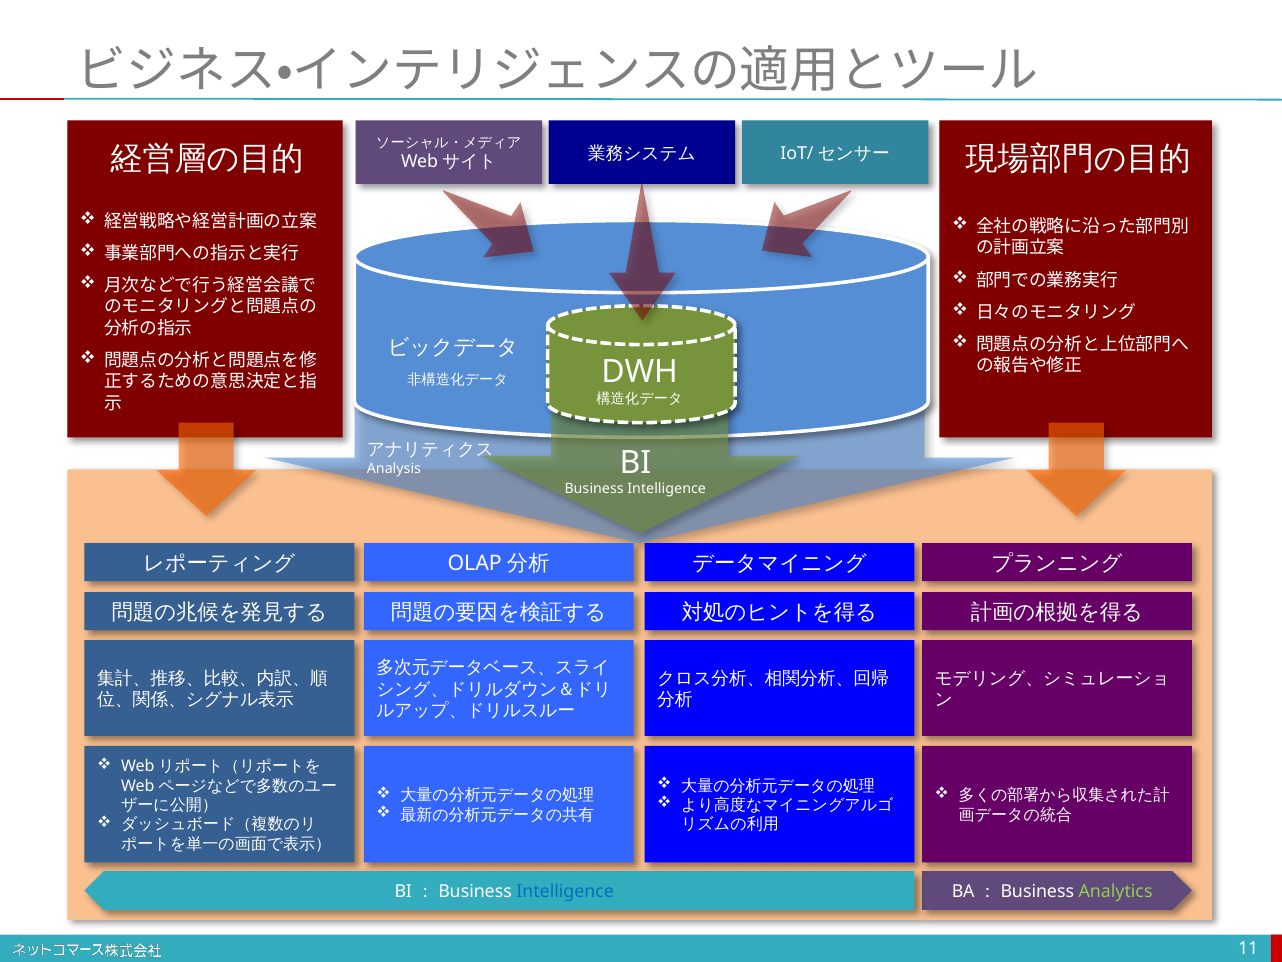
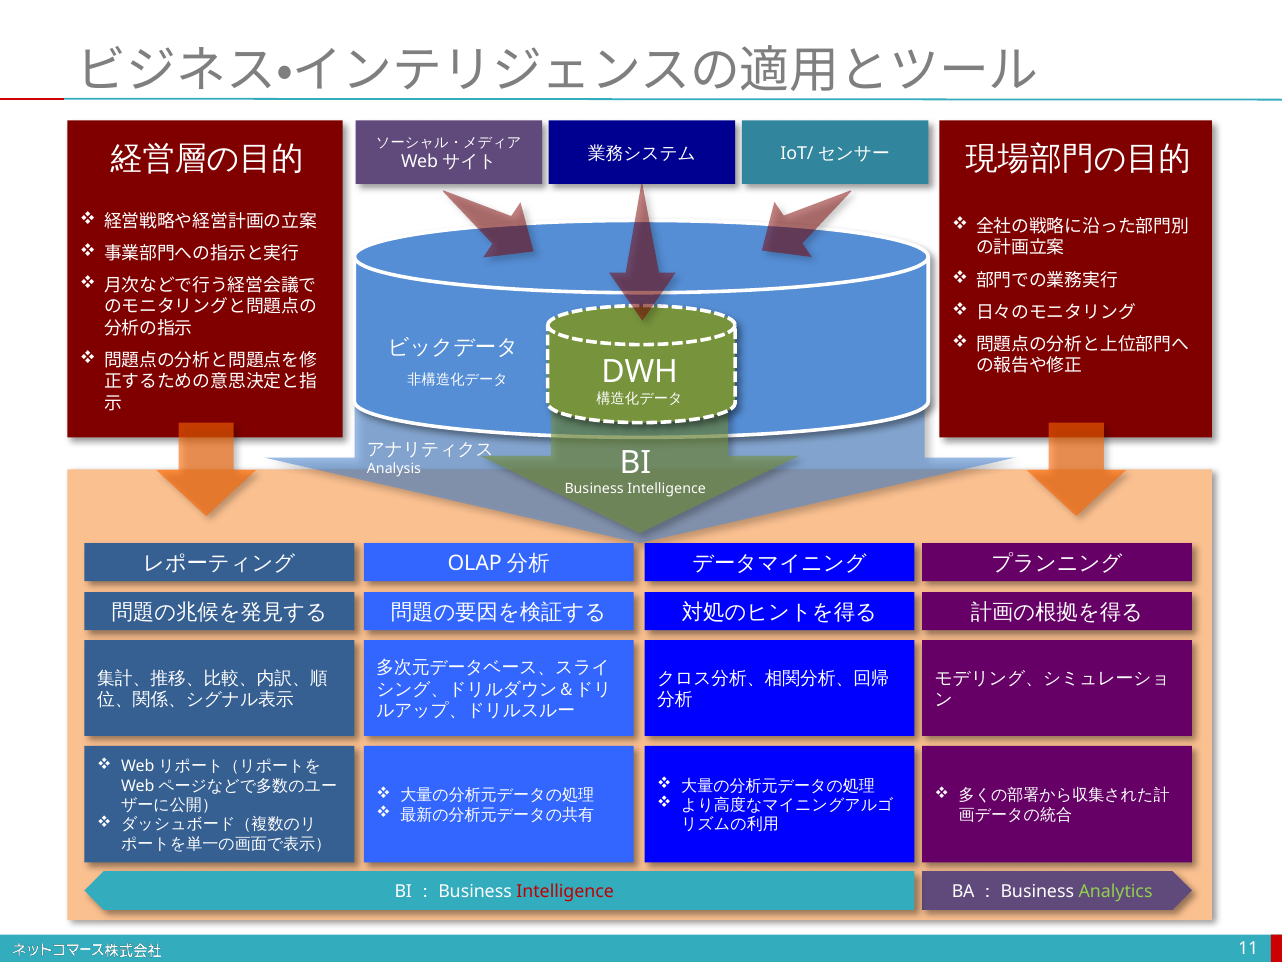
Intelligence at (565, 891) colour: blue -> red
